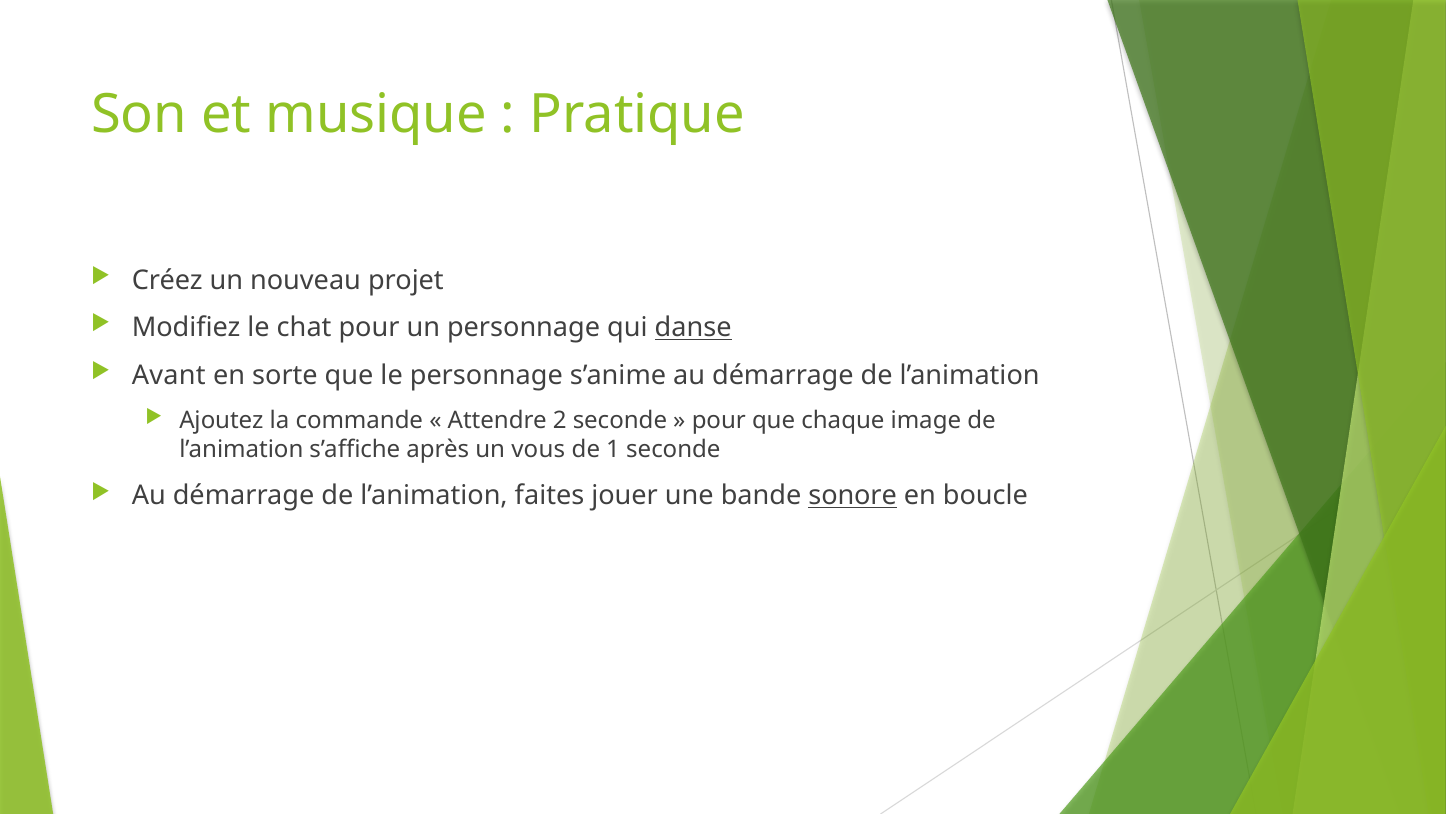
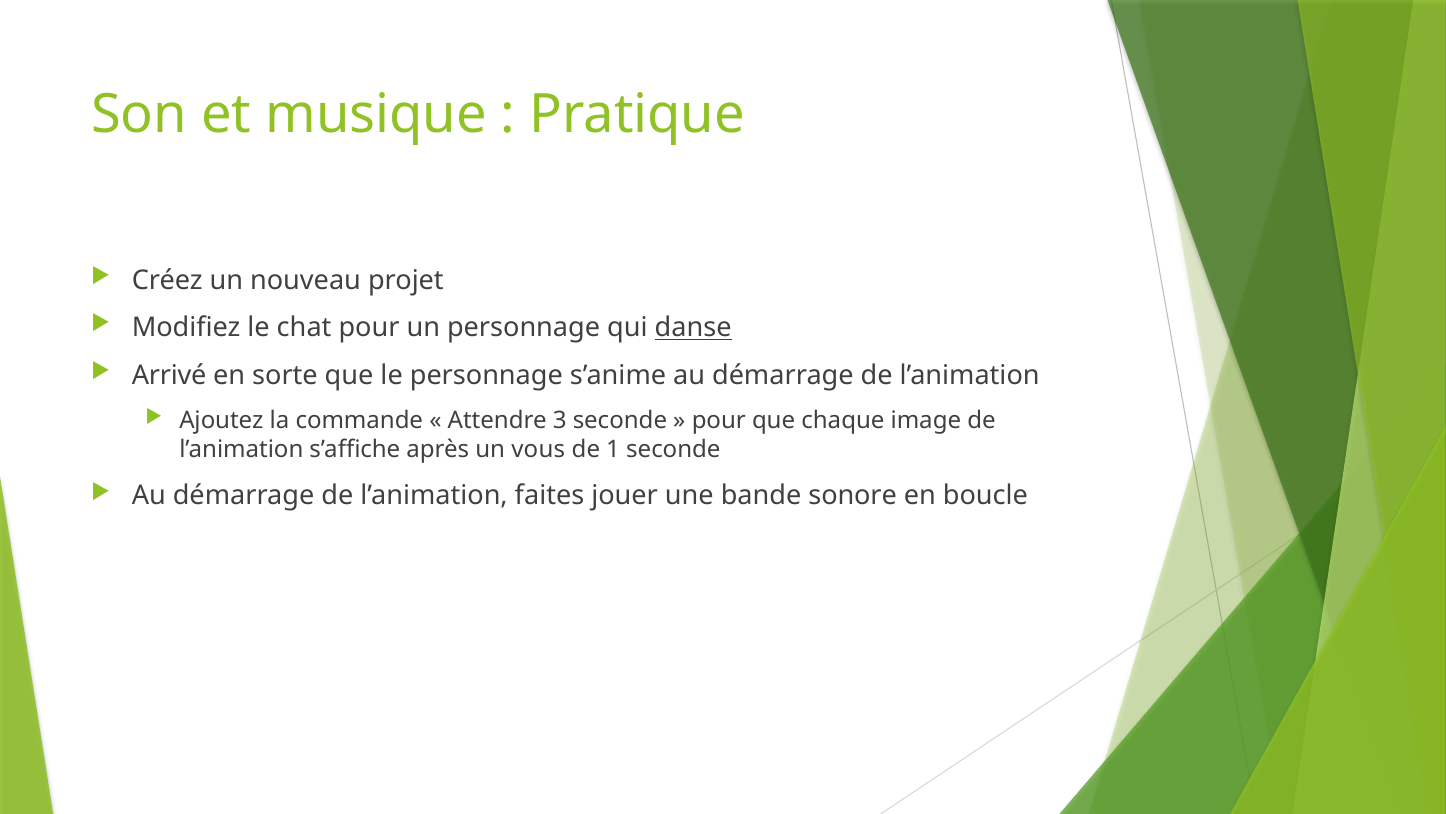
Avant: Avant -> Arrivé
2: 2 -> 3
sonore underline: present -> none
